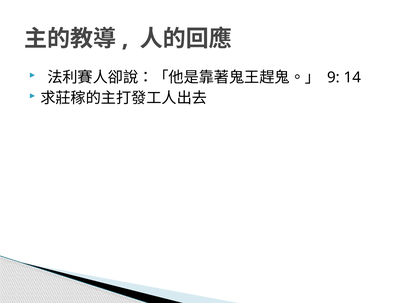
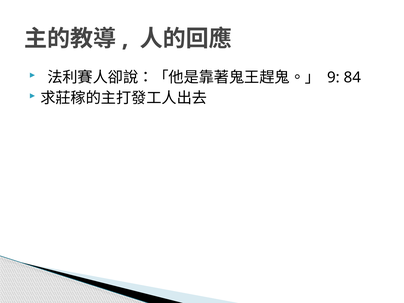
14: 14 -> 84
